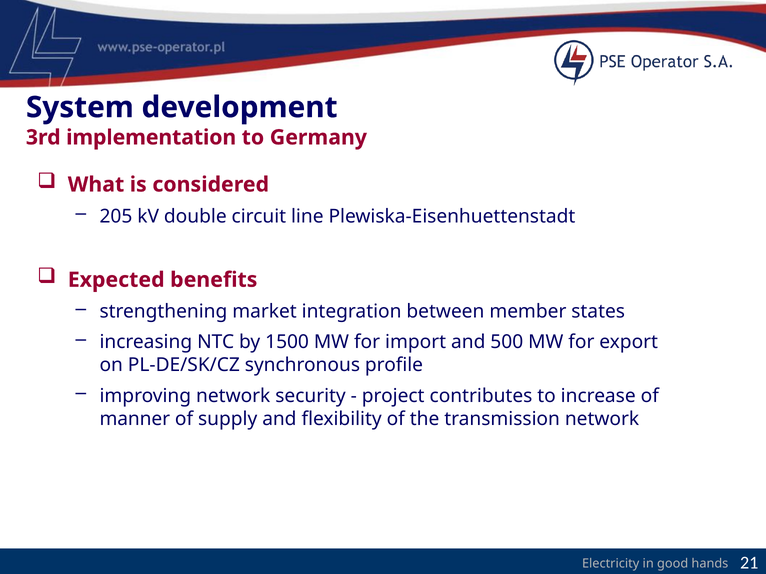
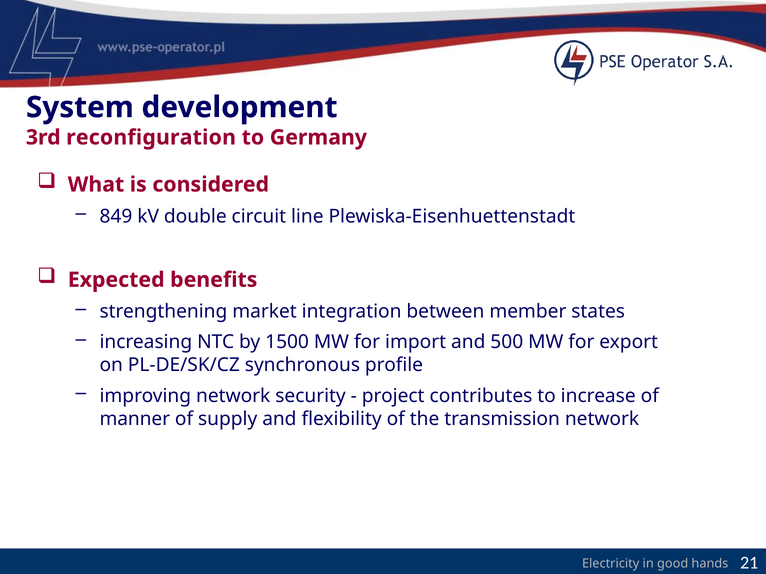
implementation: implementation -> reconfiguration
205: 205 -> 849
